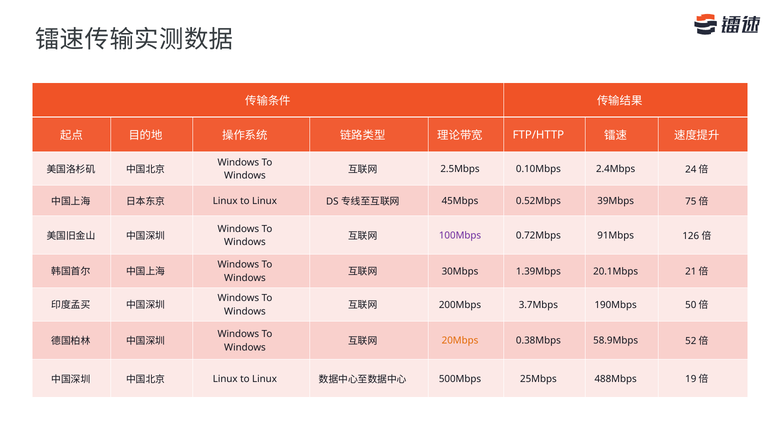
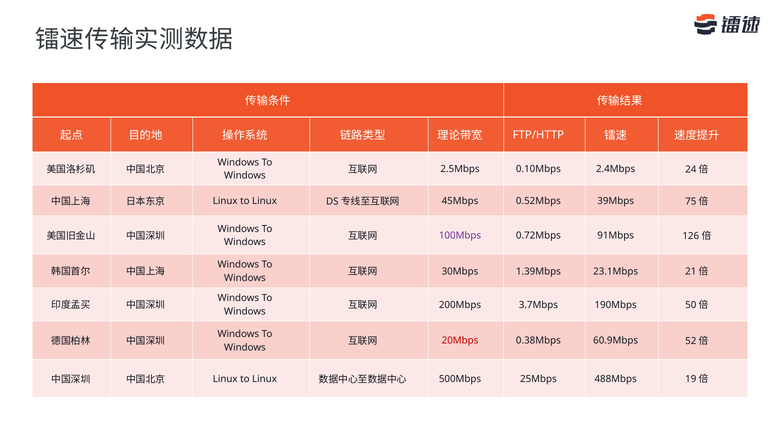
20.1Mbps: 20.1Mbps -> 23.1Mbps
20Mbps colour: orange -> red
58.9Mbps: 58.9Mbps -> 60.9Mbps
